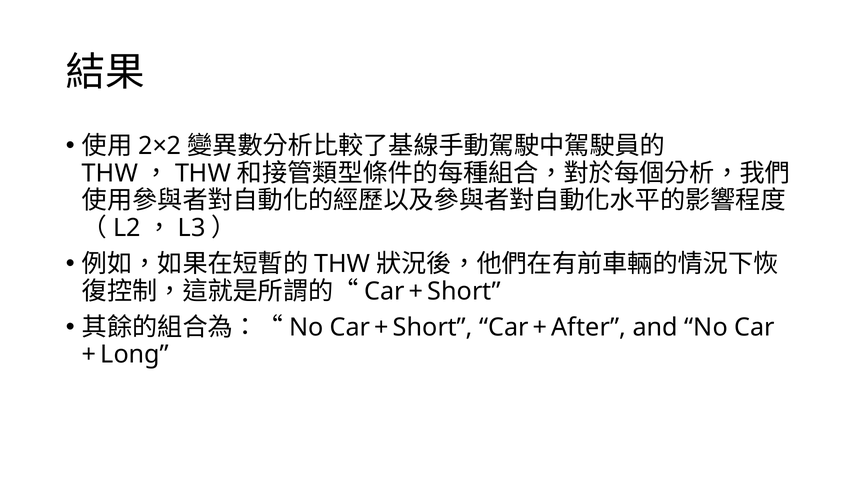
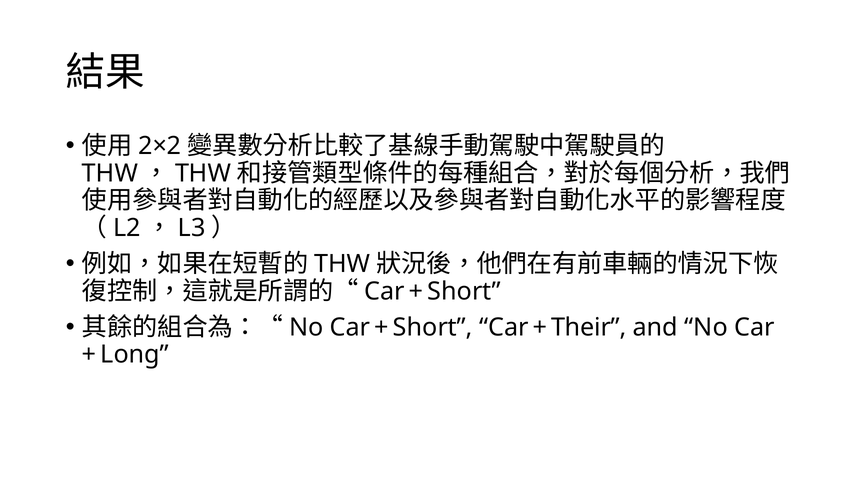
After: After -> Their
